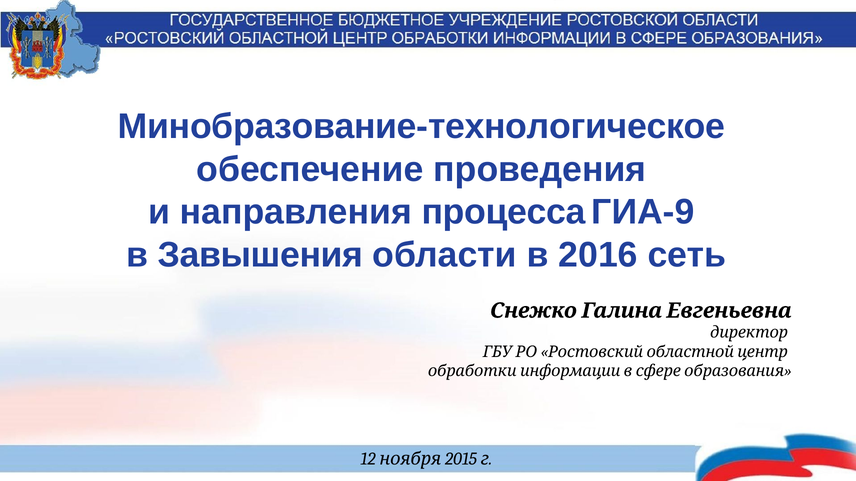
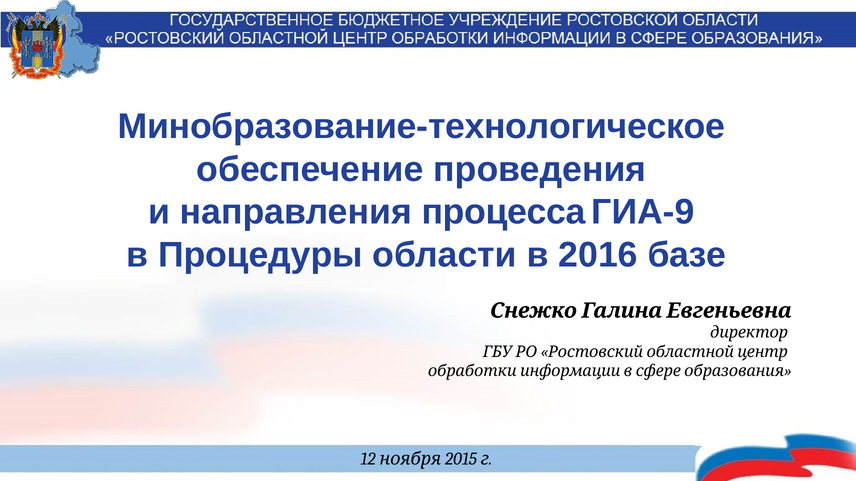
Завышения: Завышения -> Процедуры
сеть: сеть -> базе
